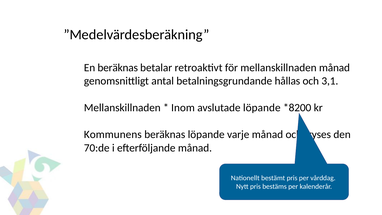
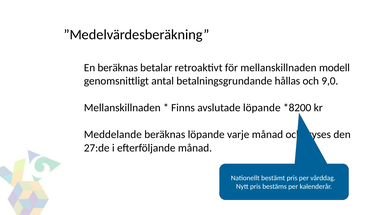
mellanskillnaden månad: månad -> modell
3,1: 3,1 -> 9,0
Inom: Inom -> Finns
Kommunens: Kommunens -> Meddelande
70:de: 70:de -> 27:de
